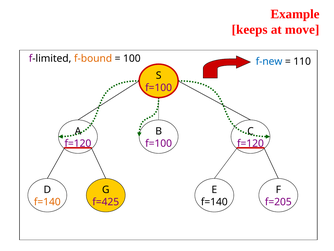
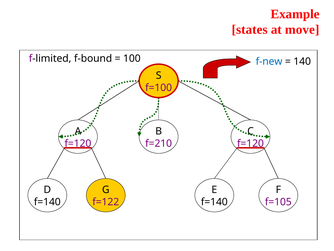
keeps: keeps -> states
f-bound colour: orange -> black
110: 110 -> 140
f=100 at (159, 143): f=100 -> f=210
f=140 at (47, 202) colour: orange -> black
f=425: f=425 -> f=122
f=205: f=205 -> f=105
